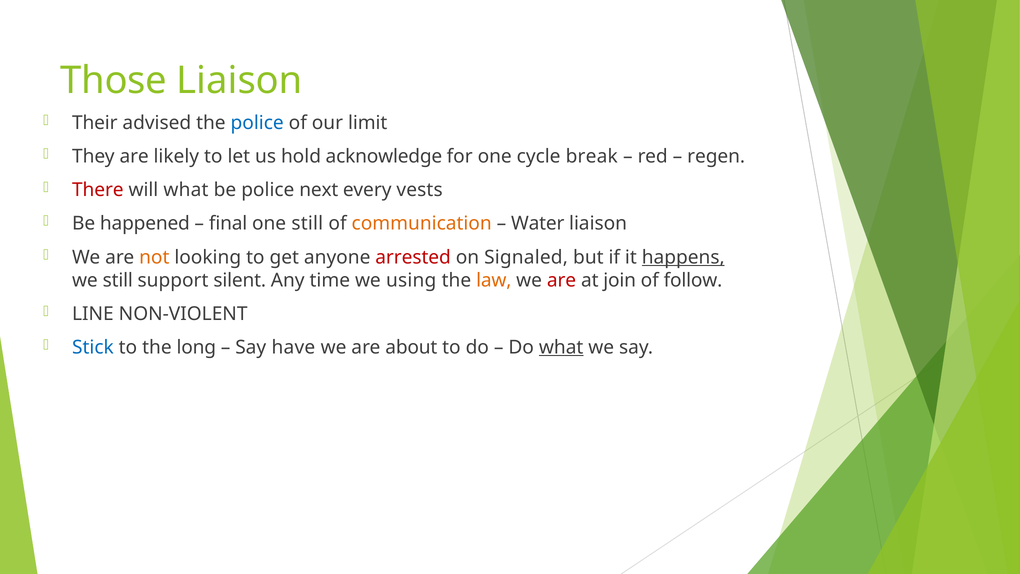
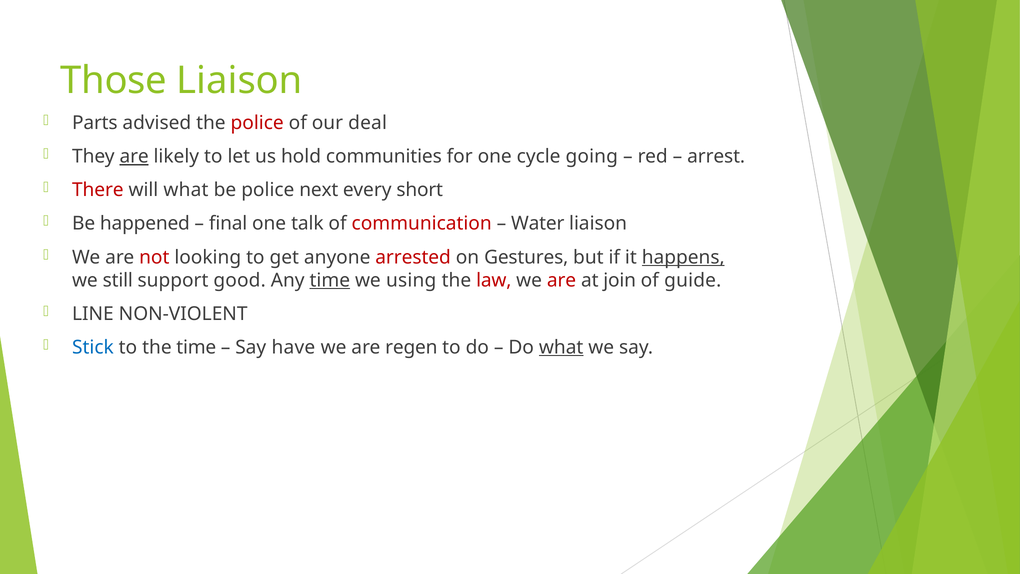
Their: Their -> Parts
police at (257, 123) colour: blue -> red
limit: limit -> deal
are at (134, 156) underline: none -> present
acknowledge: acknowledge -> communities
break: break -> going
regen: regen -> arrest
vests: vests -> short
one still: still -> talk
communication colour: orange -> red
not colour: orange -> red
Signaled: Signaled -> Gestures
silent: silent -> good
time at (330, 280) underline: none -> present
law colour: orange -> red
follow: follow -> guide
the long: long -> time
about: about -> regen
